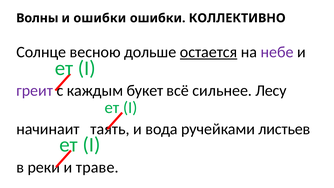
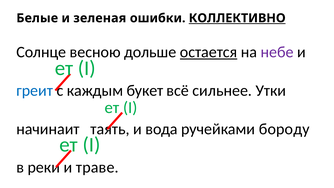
Волны: Волны -> Белые
и ошибки: ошибки -> зеленая
КОЛЛЕКТИВНО underline: none -> present
греит colour: purple -> blue
Лесу: Лесу -> Утки
листьев: листьев -> бороду
